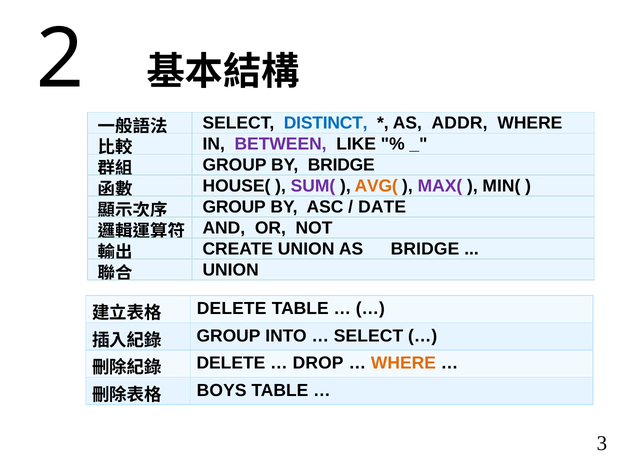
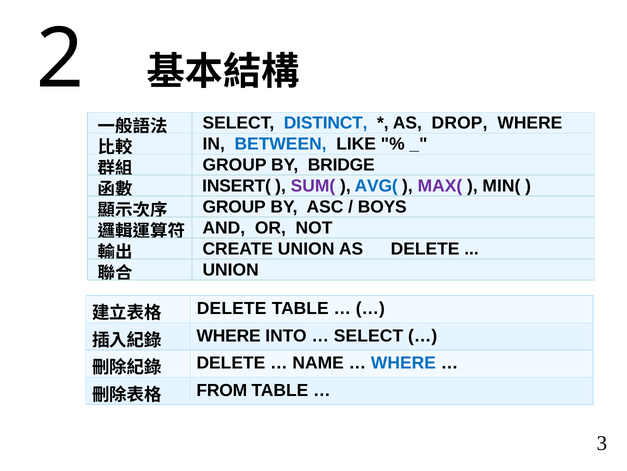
ADDR: ADDR -> DROP
BETWEEN colour: purple -> blue
HOUSE(: HOUSE( -> INSERT(
AVG( colour: orange -> blue
DATE: DATE -> BOYS
AS BRIDGE: BRIDGE -> DELETE
GROUP at (228, 335): GROUP -> WHERE
DROP: DROP -> NAME
WHERE at (403, 363) colour: orange -> blue
BOYS: BOYS -> FROM
